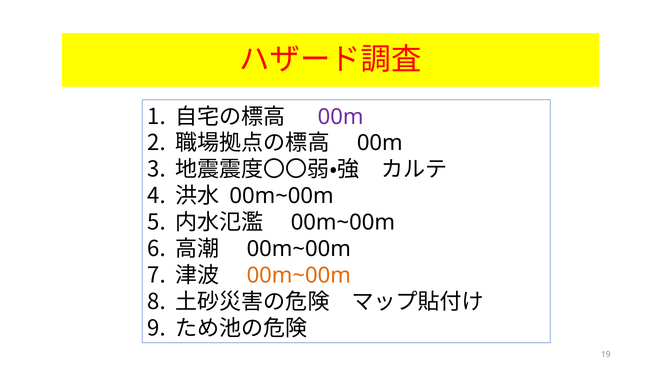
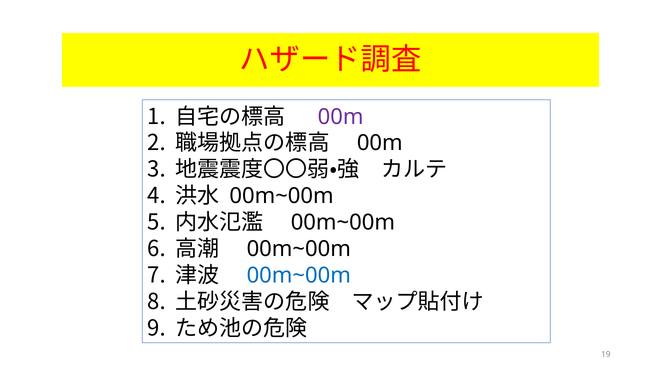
00m~00m at (299, 275) colour: orange -> blue
